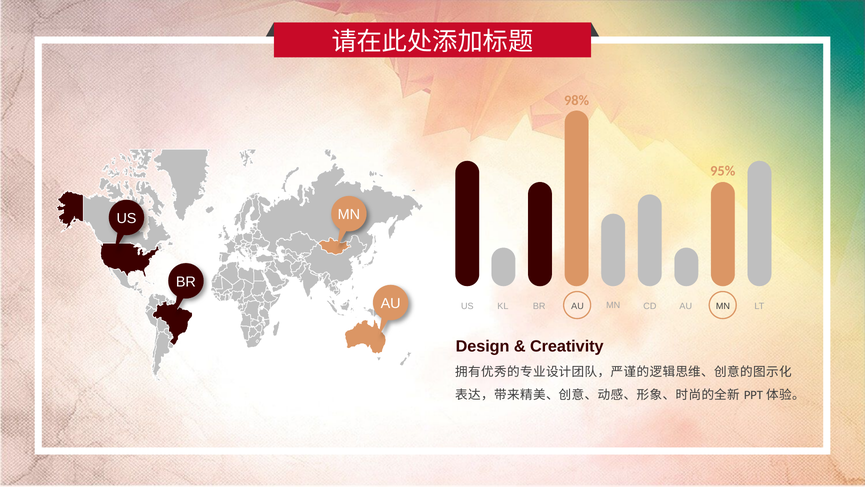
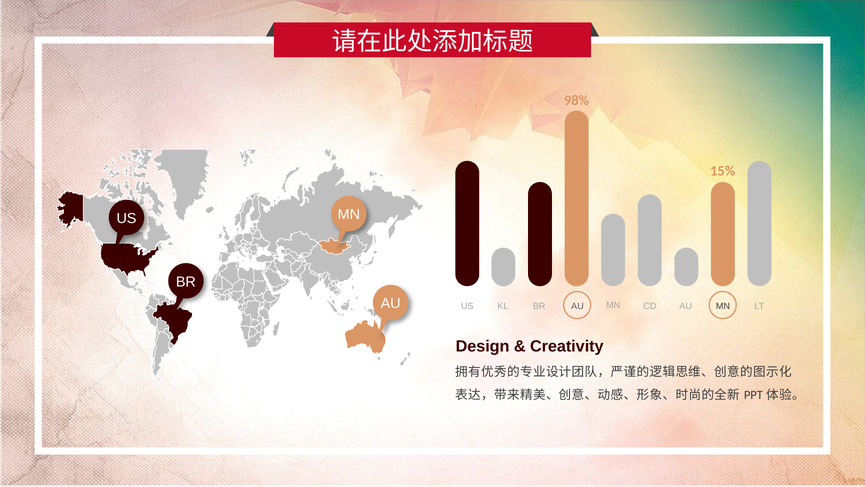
95%: 95% -> 15%
